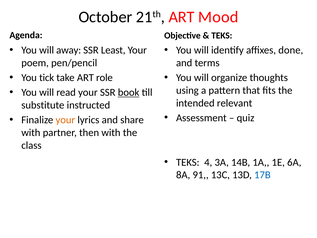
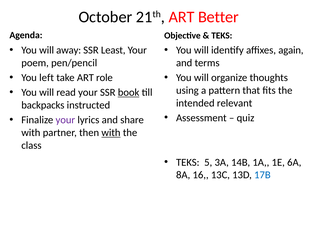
Mood: Mood -> Better
done: done -> again
tick: tick -> left
substitute: substitute -> backpacks
your at (65, 120) colour: orange -> purple
with at (111, 133) underline: none -> present
4: 4 -> 5
91: 91 -> 16
